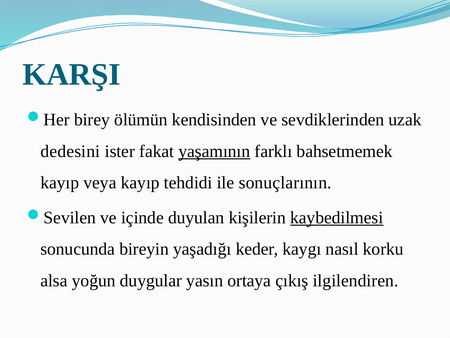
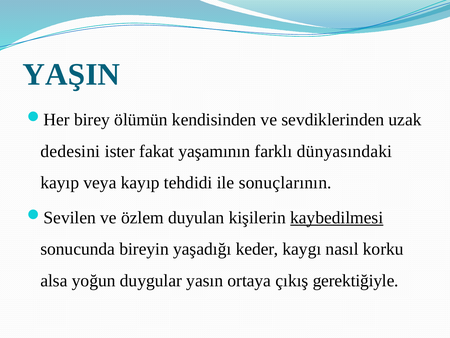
KARŞI: KARŞI -> YAŞIN
yaşamının underline: present -> none
bahsetmemek: bahsetmemek -> dünyasındaki
içinde: içinde -> özlem
ilgilendiren: ilgilendiren -> gerektiğiyle
